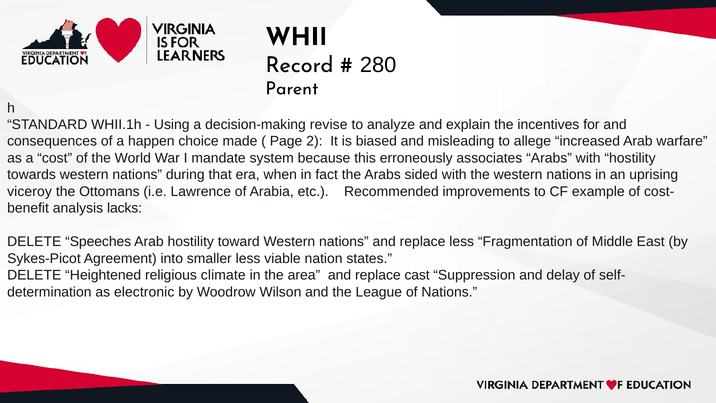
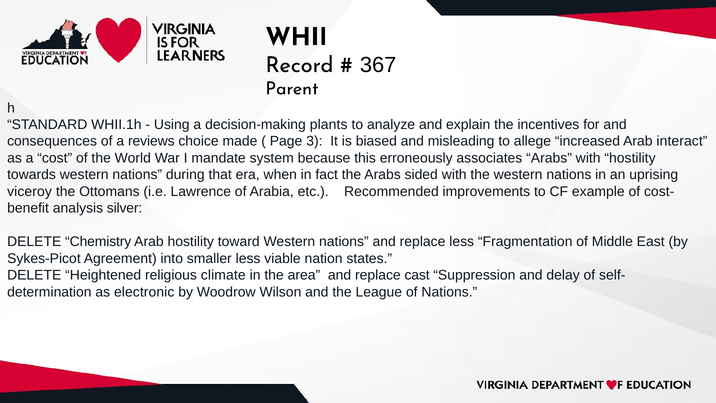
280: 280 -> 367
revise: revise -> plants
happen: happen -> reviews
2: 2 -> 3
warfare: warfare -> interact
lacks: lacks -> silver
Speeches: Speeches -> Chemistry
